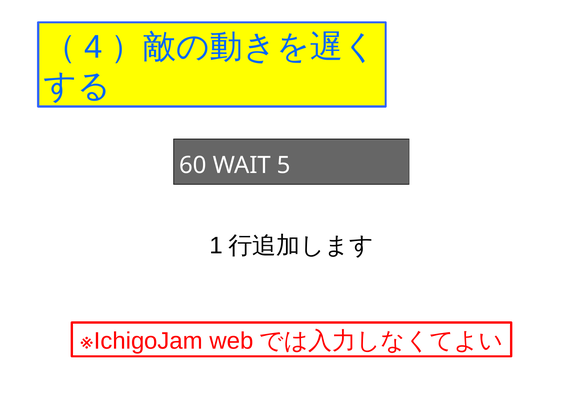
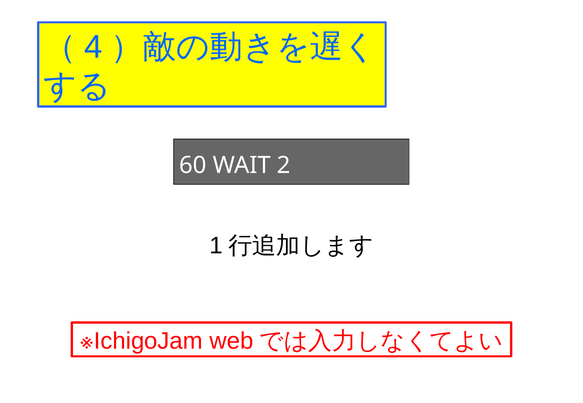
5: 5 -> 2
